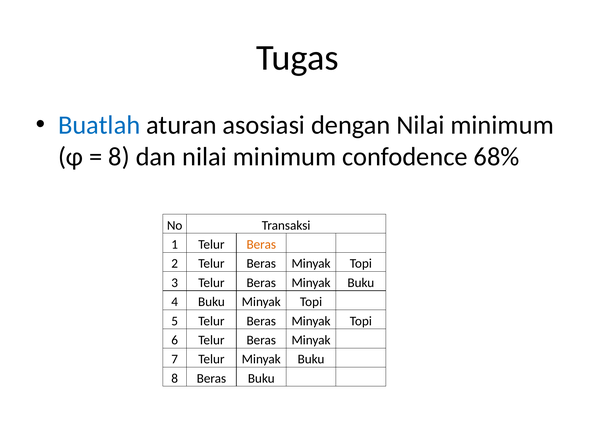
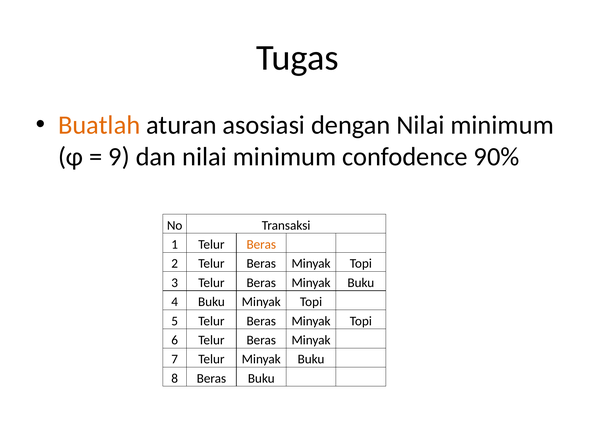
Buatlah colour: blue -> orange
8 at (119, 157): 8 -> 9
68%: 68% -> 90%
